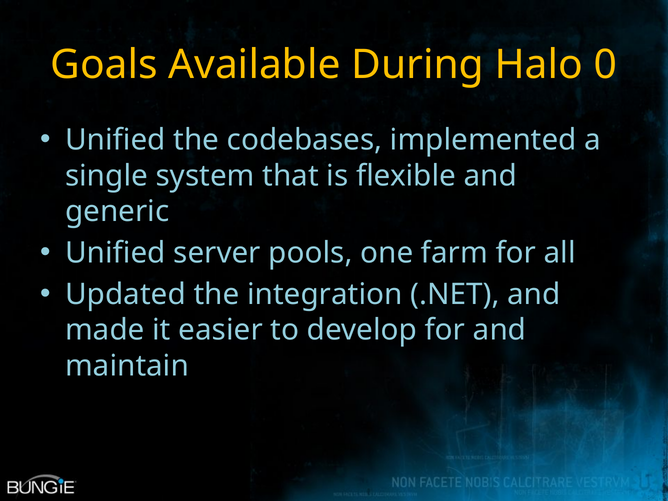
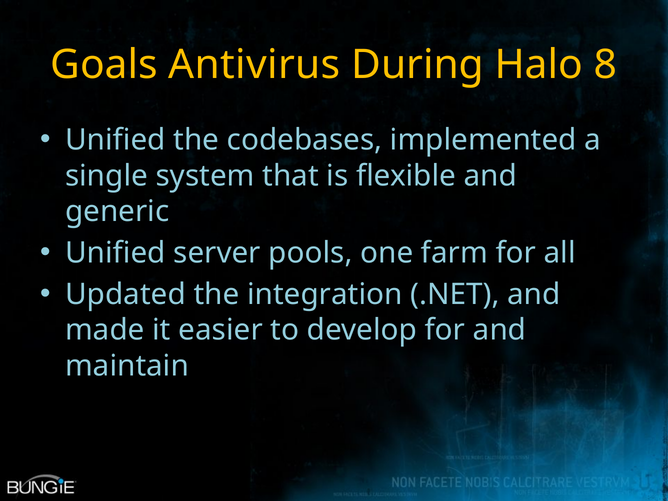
Available: Available -> Antivirus
0: 0 -> 8
